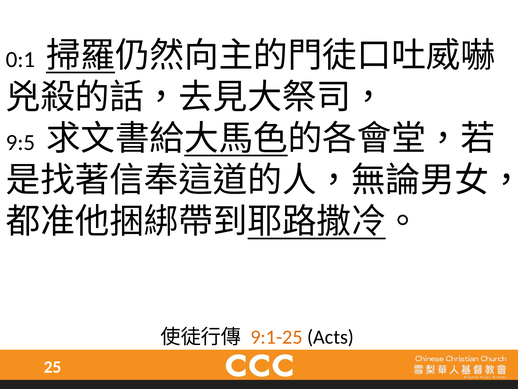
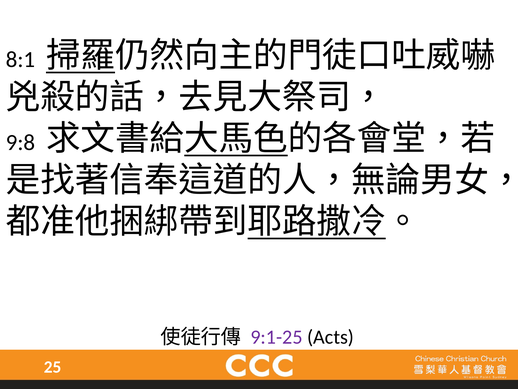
0:1: 0:1 -> 8:1
9:5: 9:5 -> 9:8
9:1-25 colour: orange -> purple
